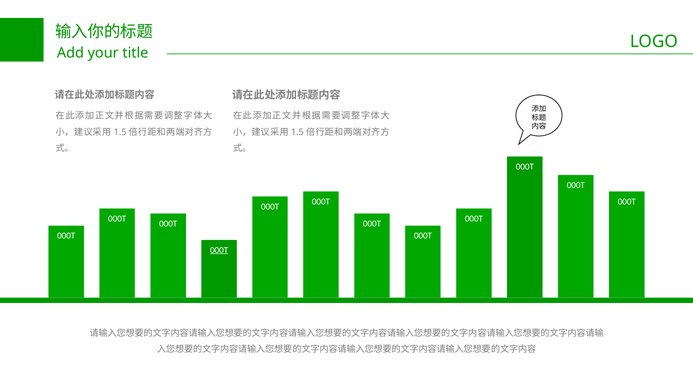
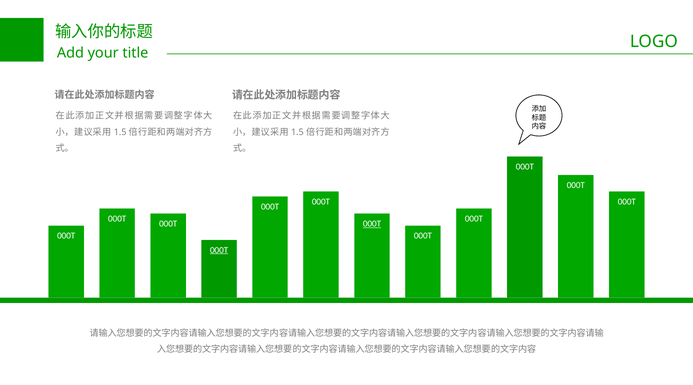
000T at (372, 224) underline: none -> present
